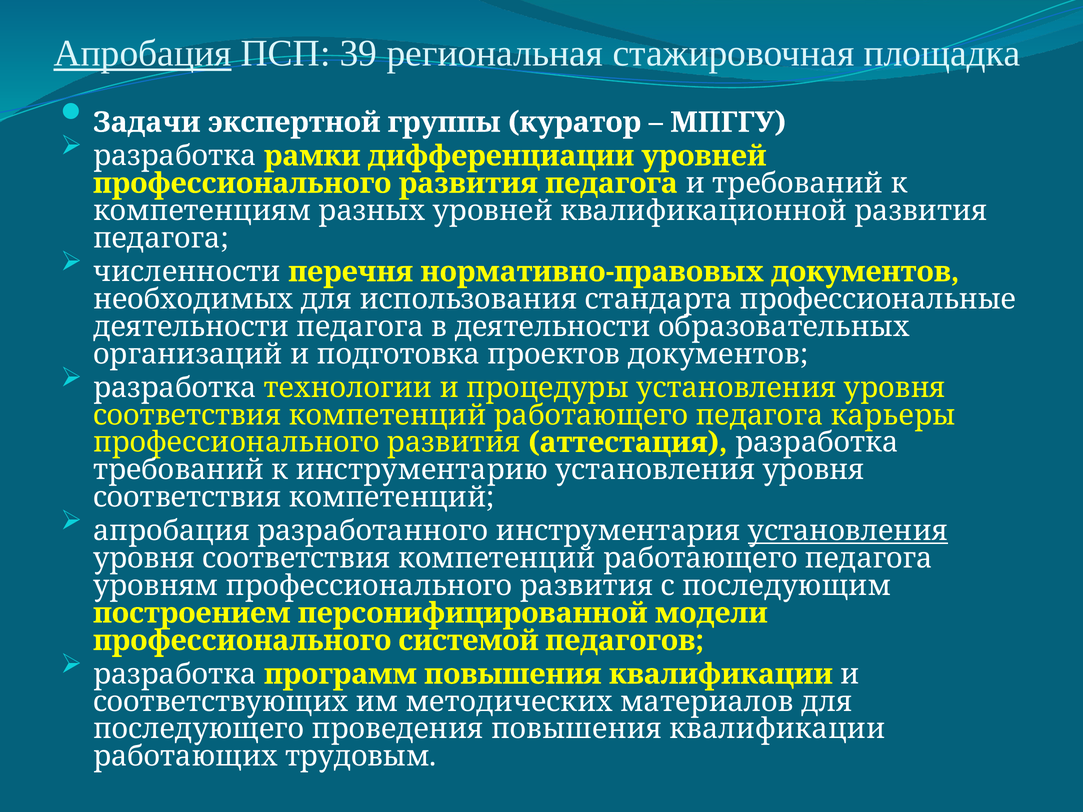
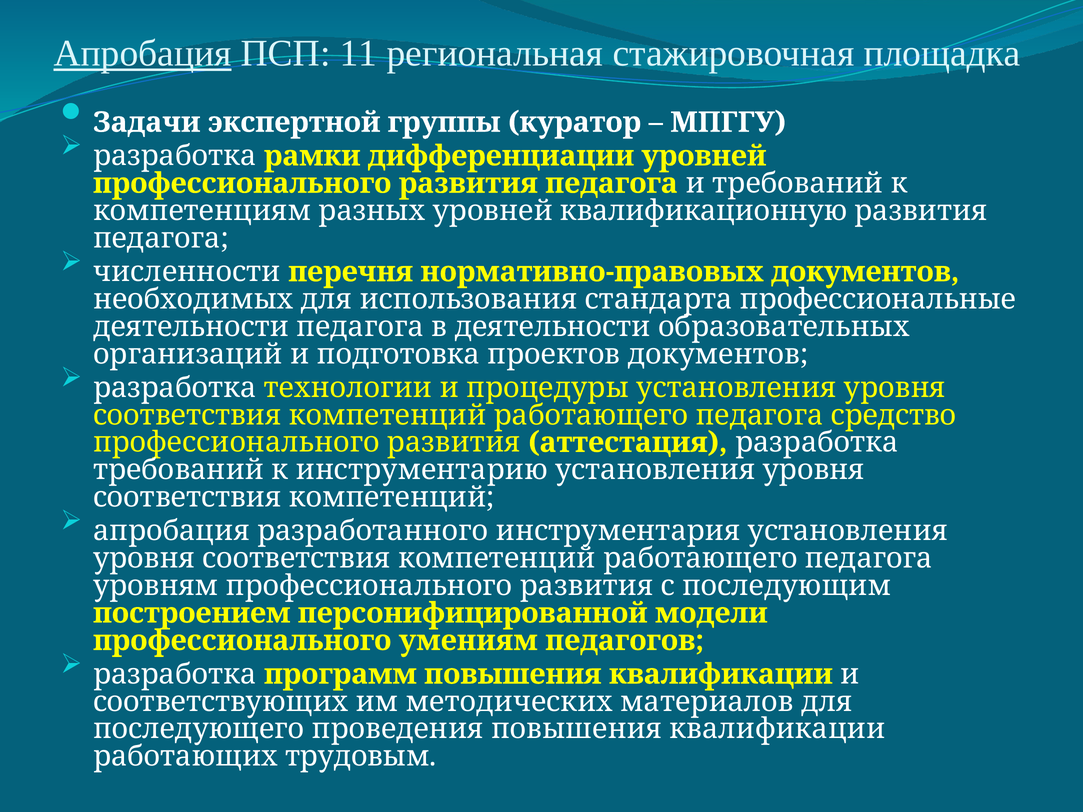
39: 39 -> 11
квалификационной: квалификационной -> квалификационную
карьеры: карьеры -> средство
установления at (848, 531) underline: present -> none
системой: системой -> умениям
